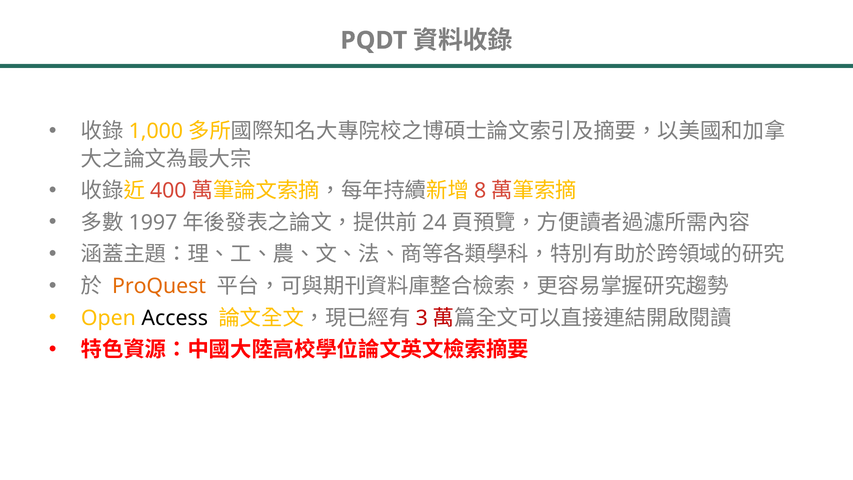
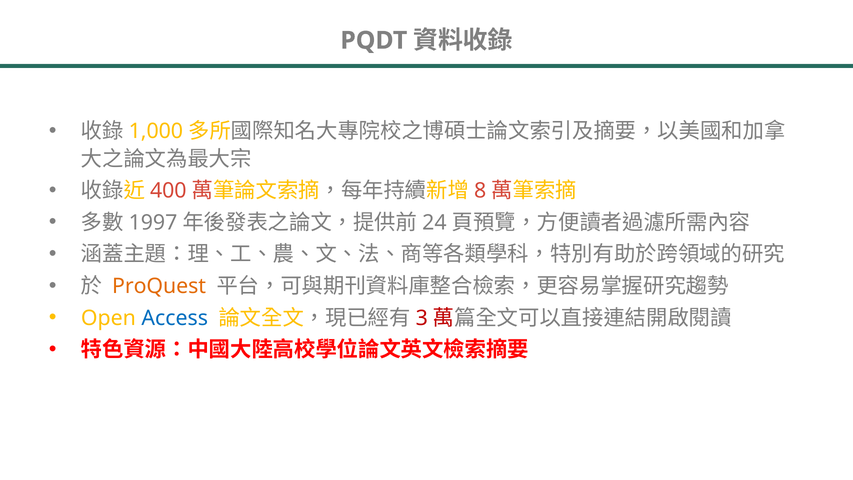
Access colour: black -> blue
